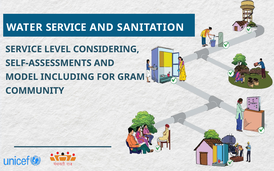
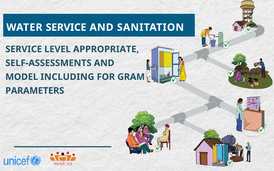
CONSIDERING: CONSIDERING -> APPROPRIATE
COMMUNITY: COMMUNITY -> PARAMETERS
